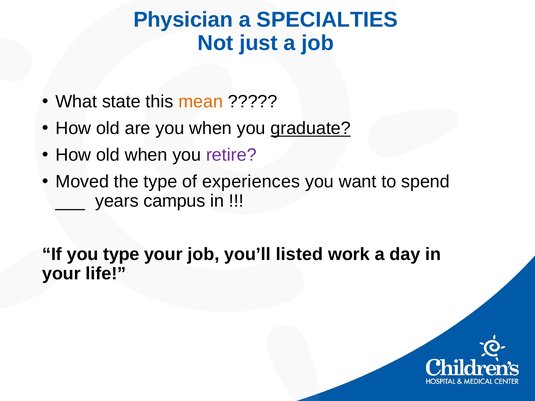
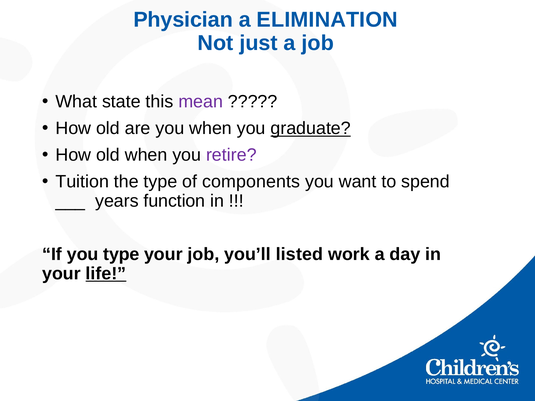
SPECIALTIES: SPECIALTIES -> ELIMINATION
mean colour: orange -> purple
Moved: Moved -> Tuition
experiences: experiences -> components
campus: campus -> function
life underline: none -> present
